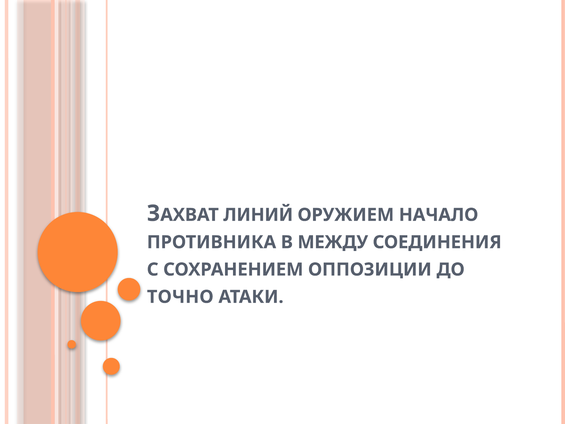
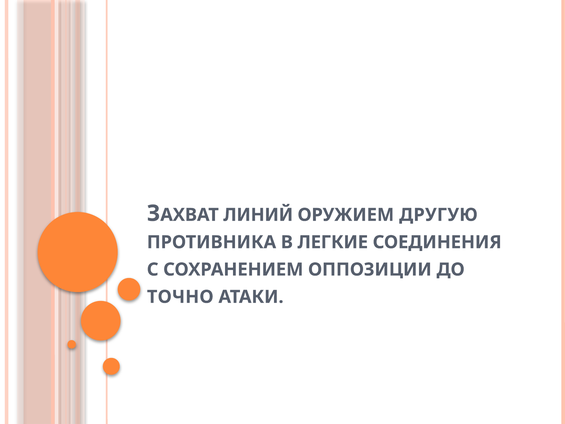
НАЧАЛО: НАЧАЛО -> ДРУГУЮ
МЕЖДУ: МЕЖДУ -> ЛЕГКИЕ
